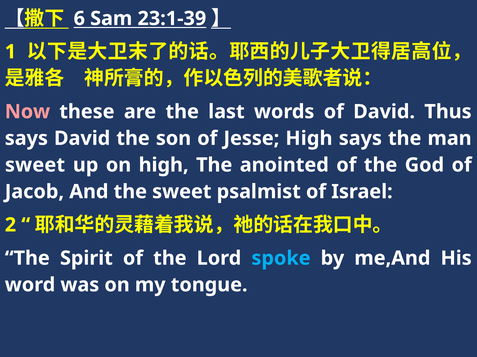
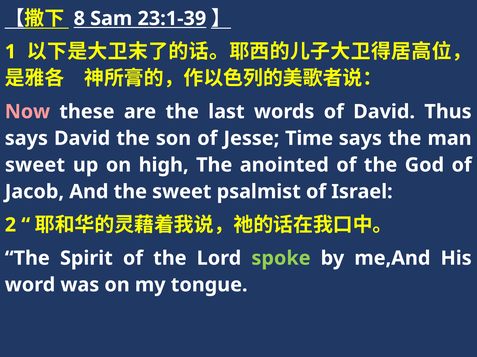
6: 6 -> 8
Jesse High: High -> Time
spoke colour: light blue -> light green
